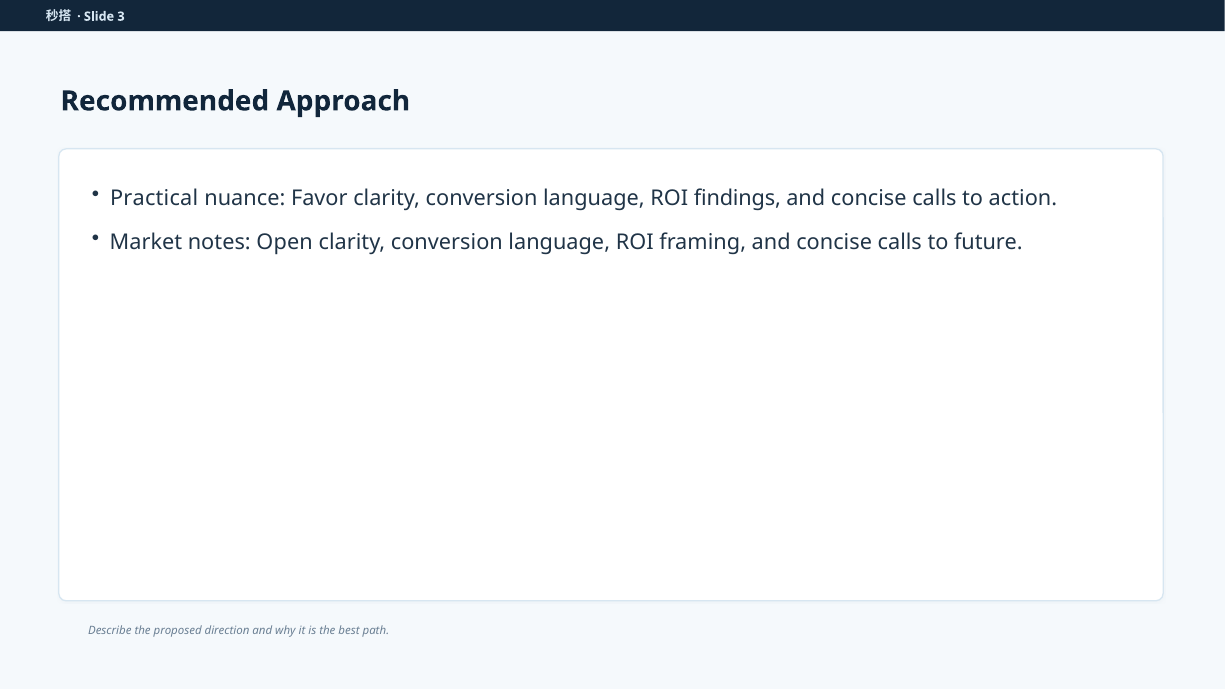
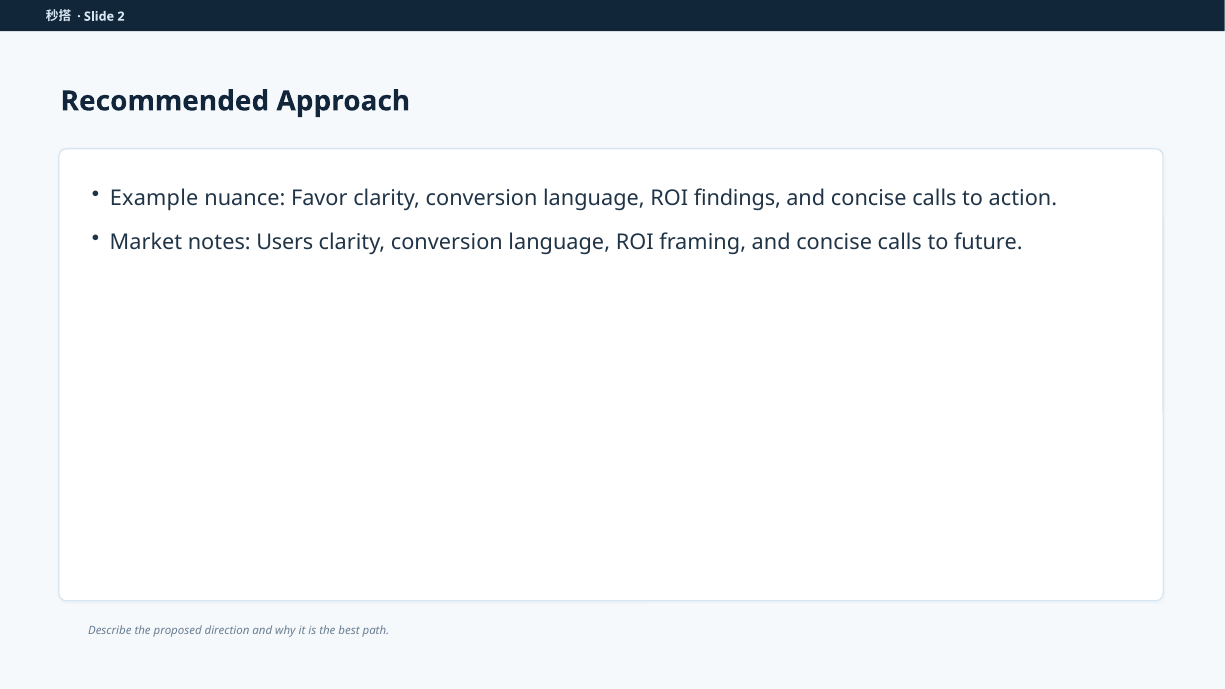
3: 3 -> 2
Practical: Practical -> Example
Open: Open -> Users
